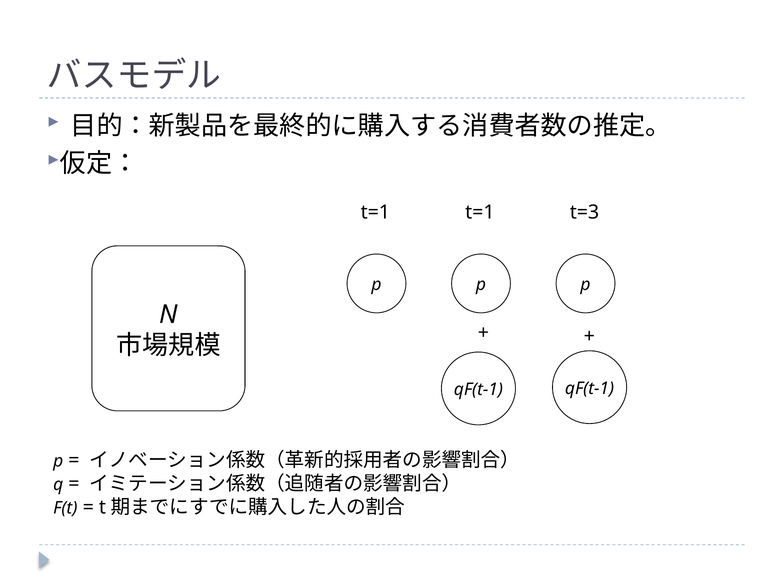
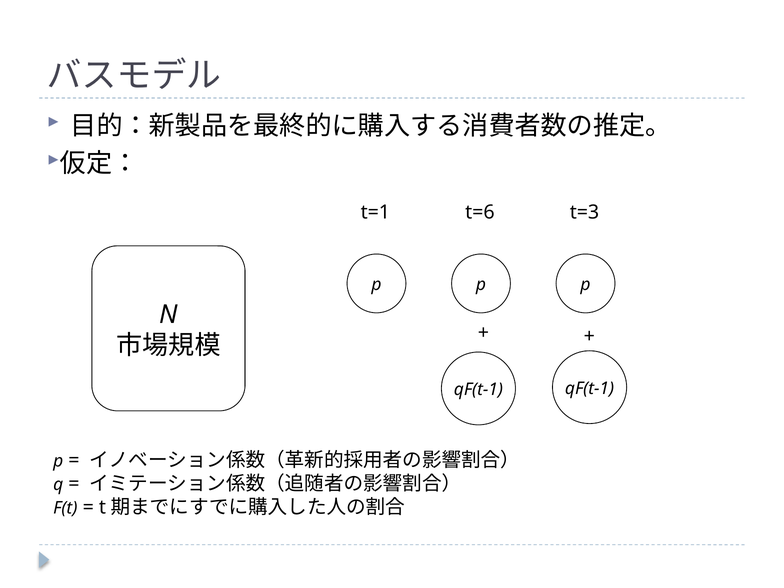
t=1 t=1: t=1 -> t=6
